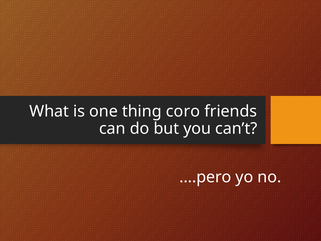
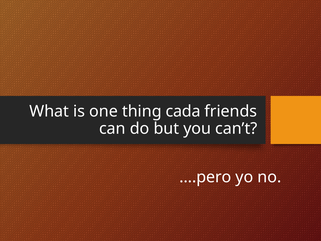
coro: coro -> cada
